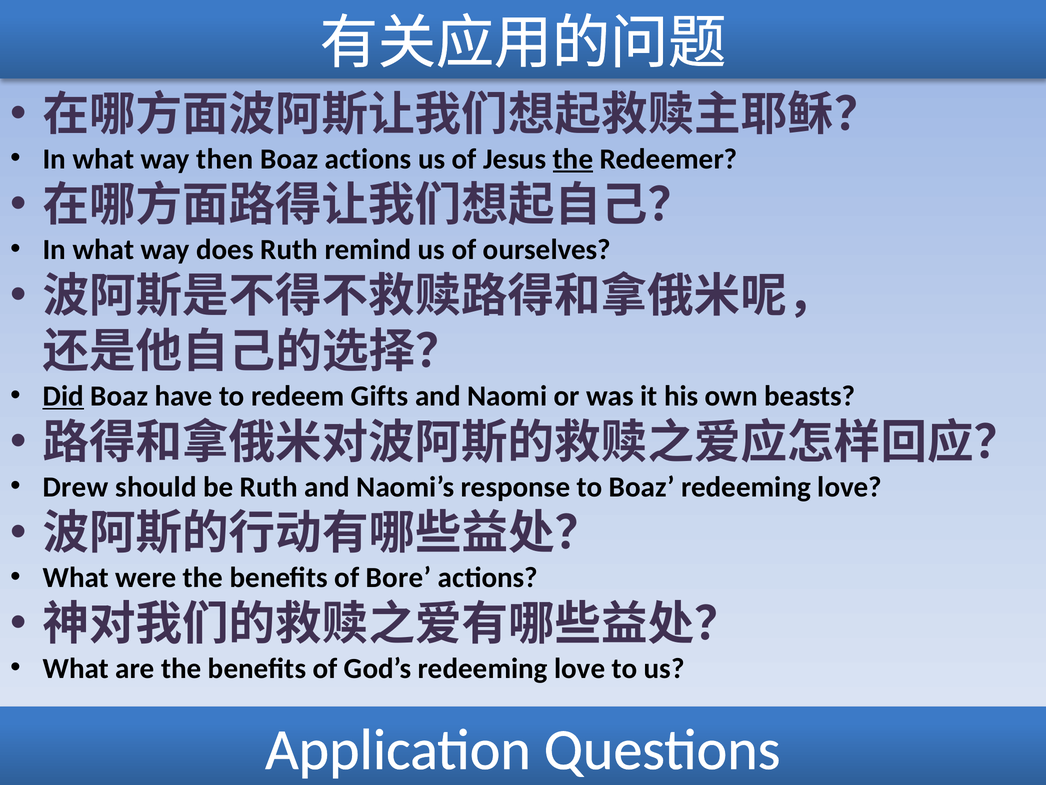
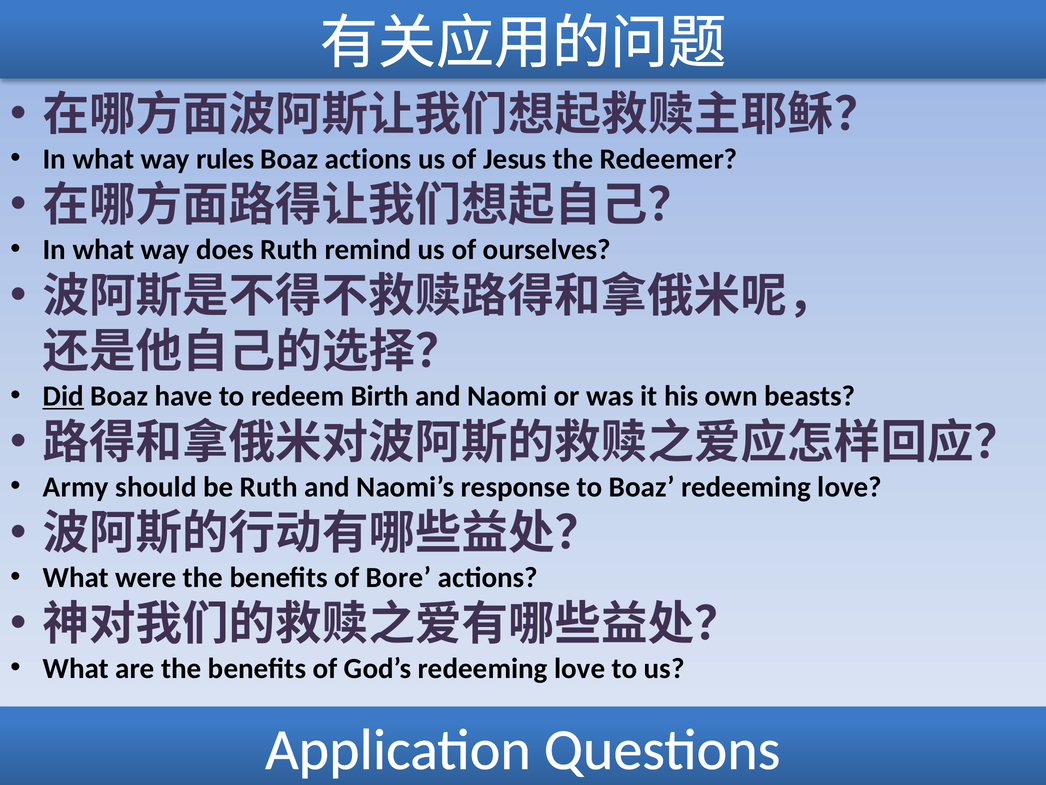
then: then -> rules
the at (573, 159) underline: present -> none
Gifts: Gifts -> Birth
Drew: Drew -> Army
